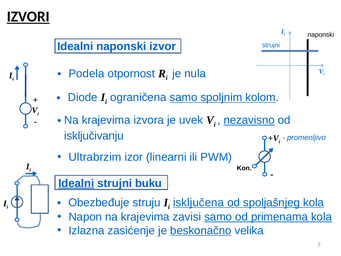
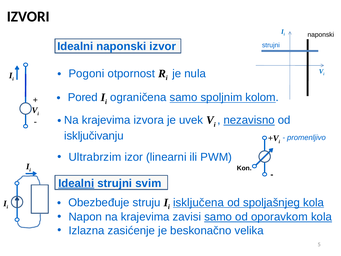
IZVORI underline: present -> none
Podela: Podela -> Pogoni
Diode: Diode -> Pored
buku: buku -> svim
primenama: primenama -> oporavkom
beskonačno underline: present -> none
